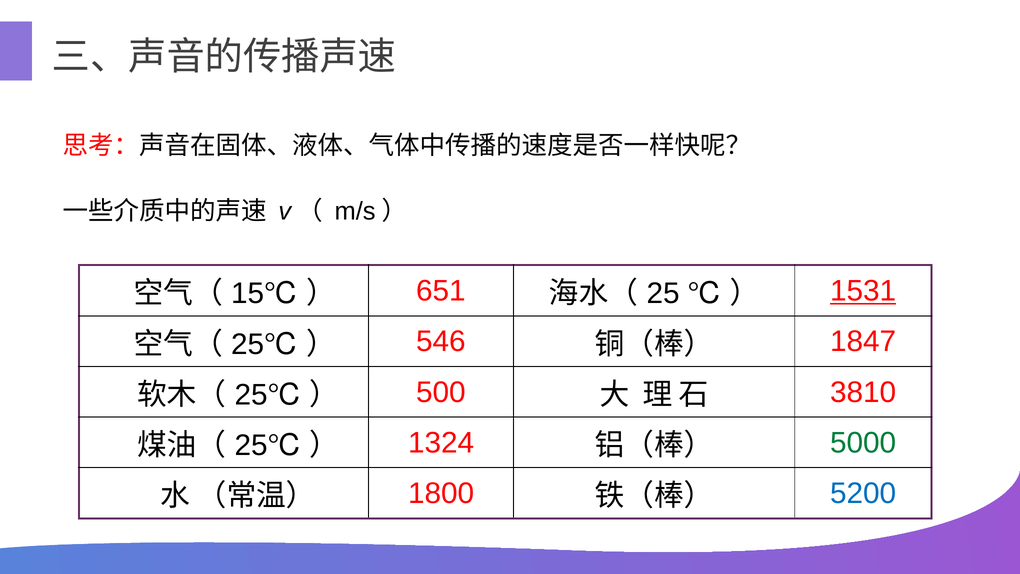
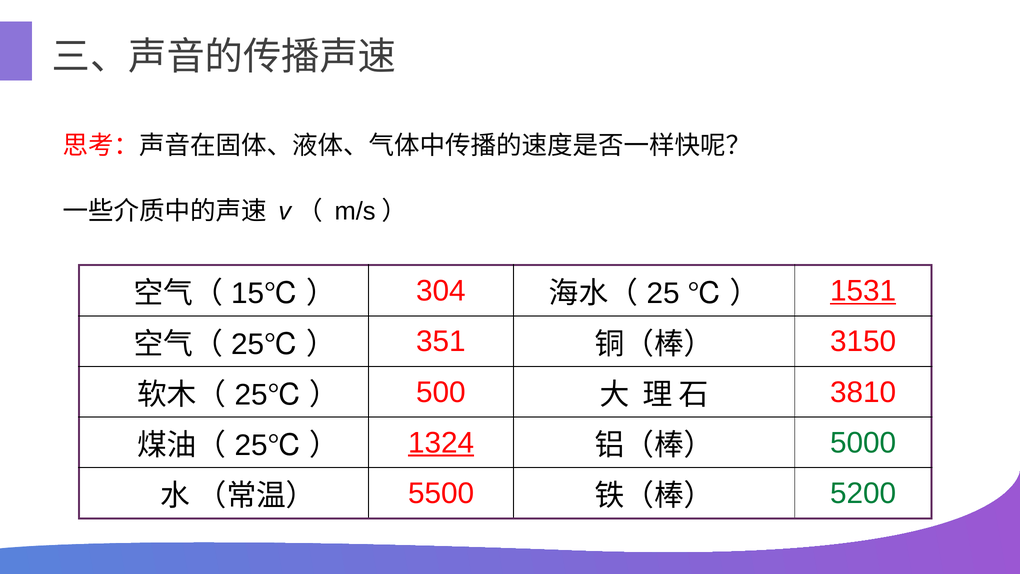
651: 651 -> 304
546: 546 -> 351
1847: 1847 -> 3150
1324 underline: none -> present
1800: 1800 -> 5500
5200 colour: blue -> green
